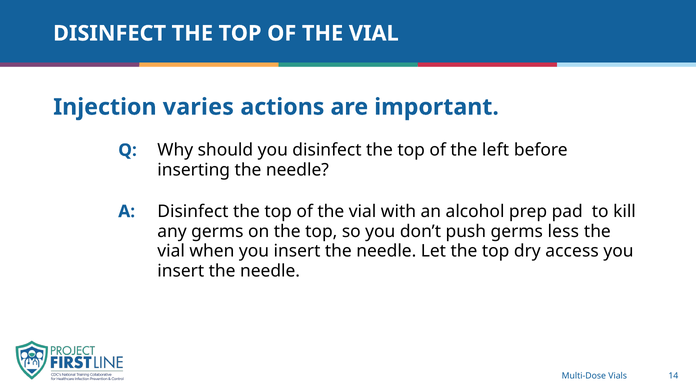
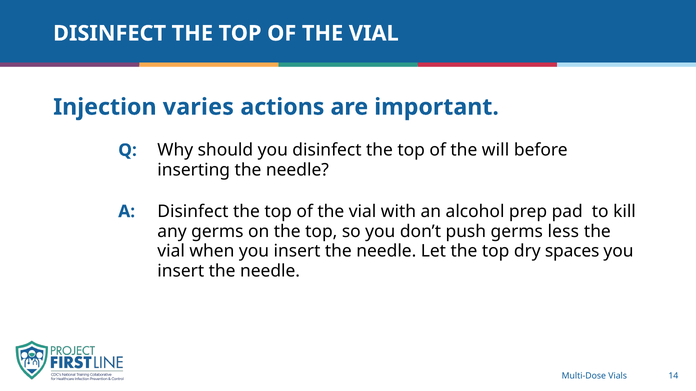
left: left -> will
access: access -> spaces
